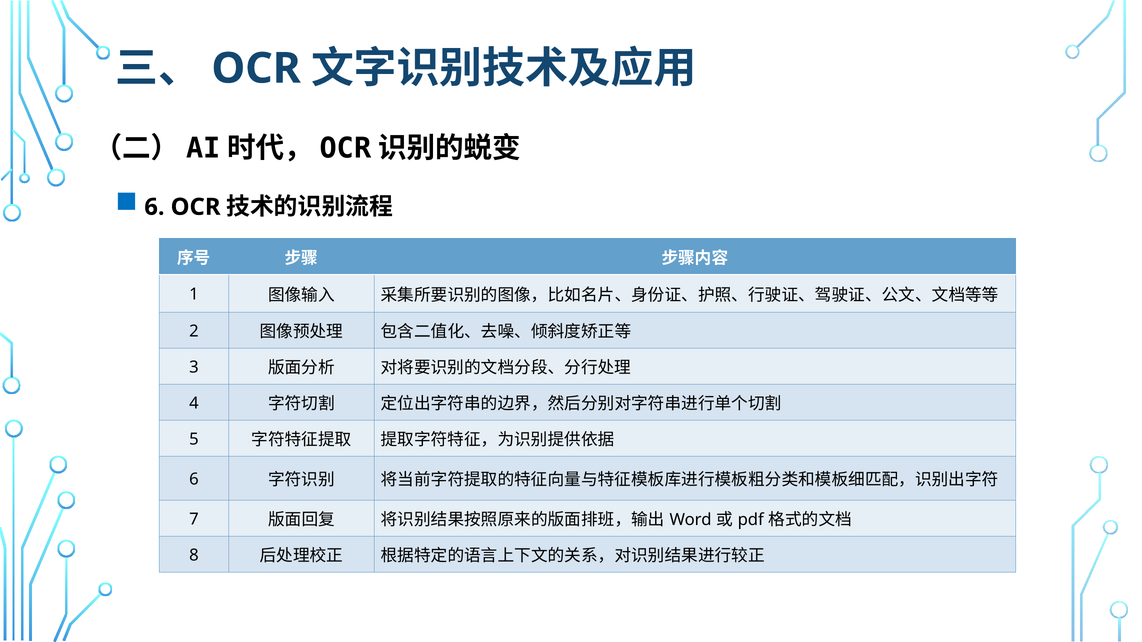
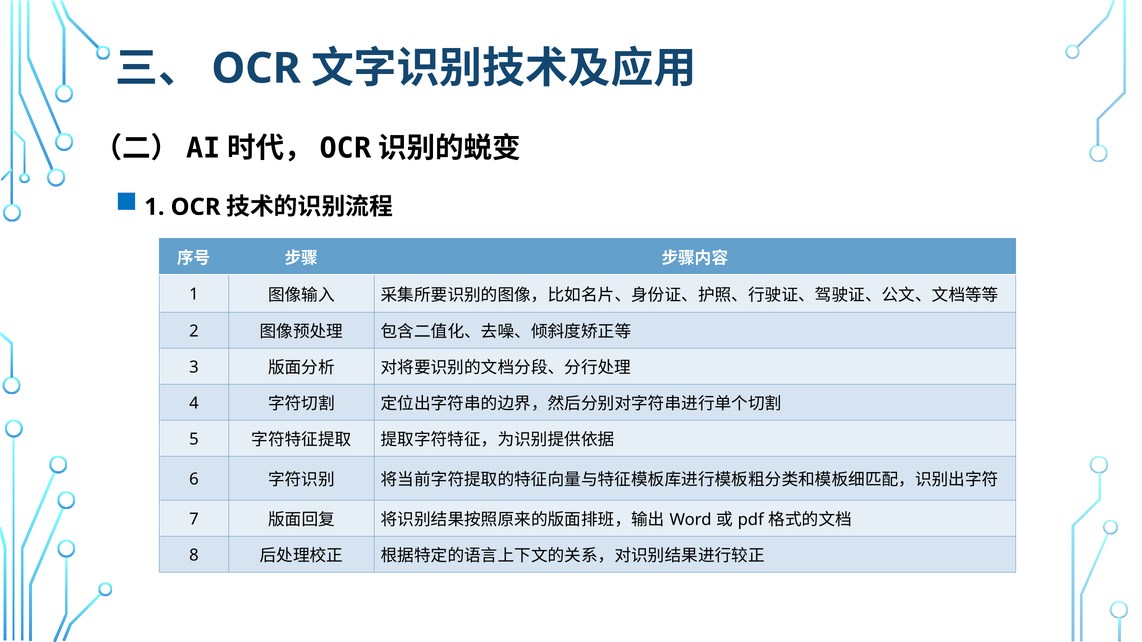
6 at (154, 207): 6 -> 1
